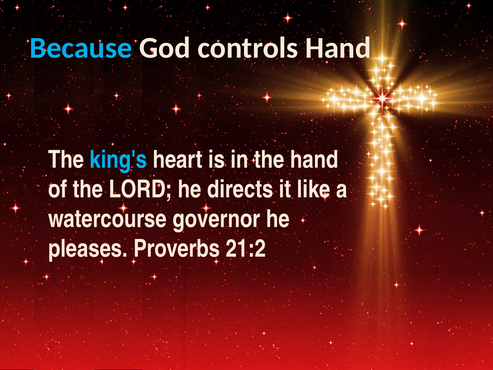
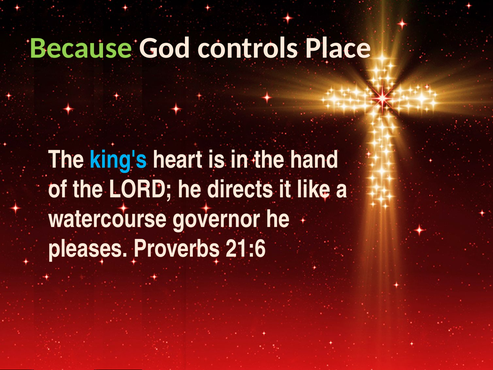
Because colour: light blue -> light green
controls Hand: Hand -> Place
21:2: 21:2 -> 21:6
